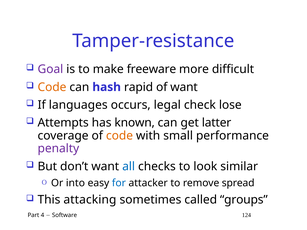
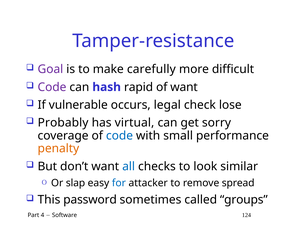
freeware: freeware -> carefully
Code at (52, 87) colour: orange -> purple
languages: languages -> vulnerable
Attempts: Attempts -> Probably
known: known -> virtual
latter: latter -> sorry
code at (119, 136) colour: orange -> blue
penalty colour: purple -> orange
into: into -> slap
attacking: attacking -> password
